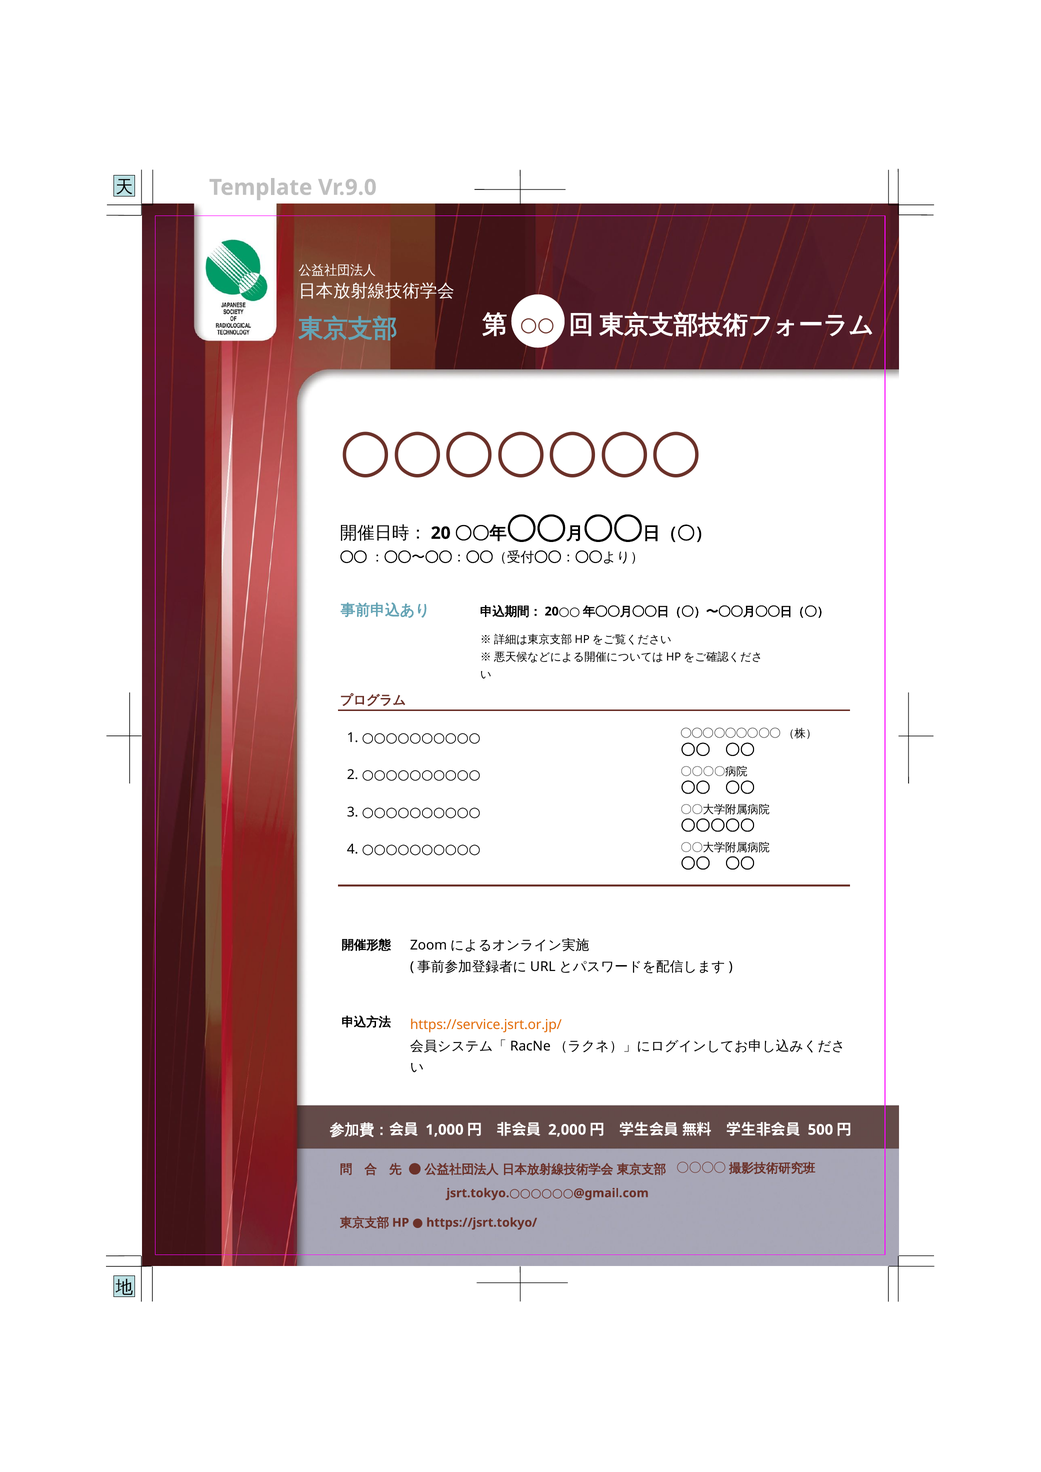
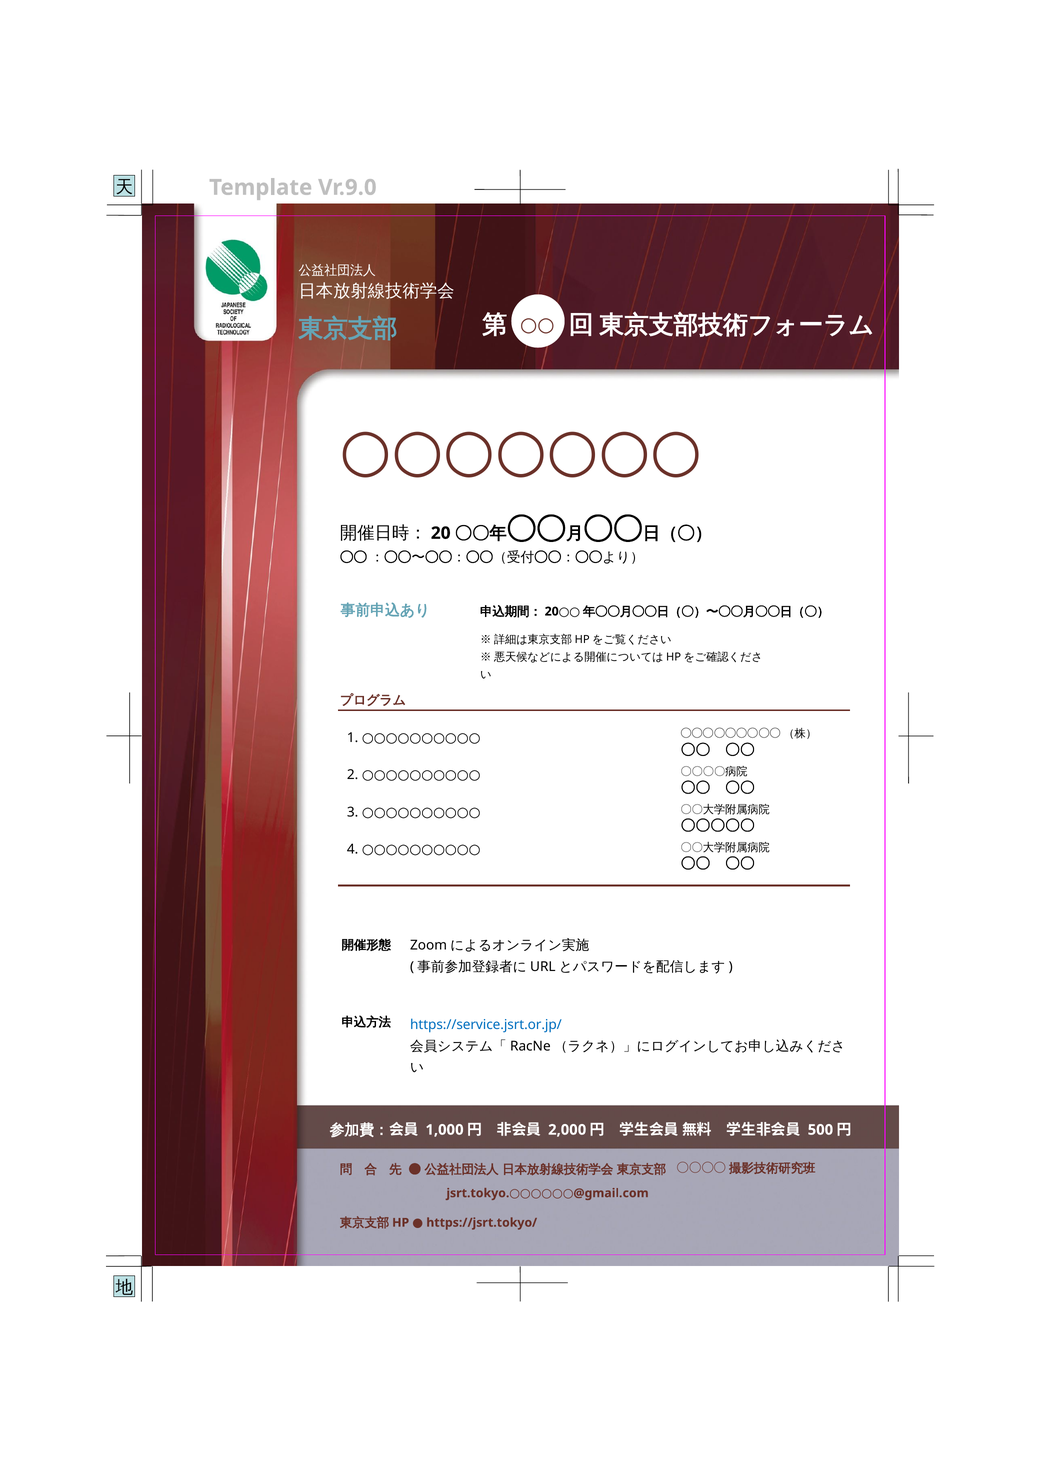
https://service.jsrt.or.jp/ colour: orange -> blue
